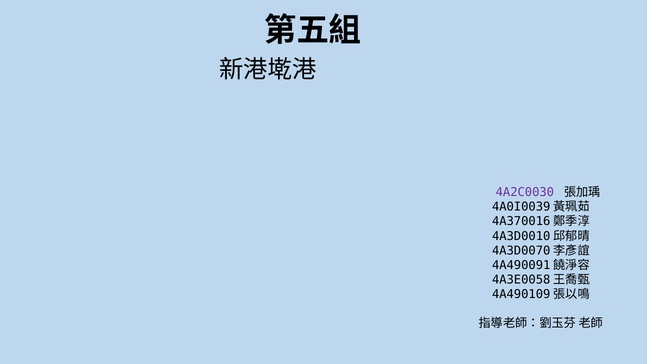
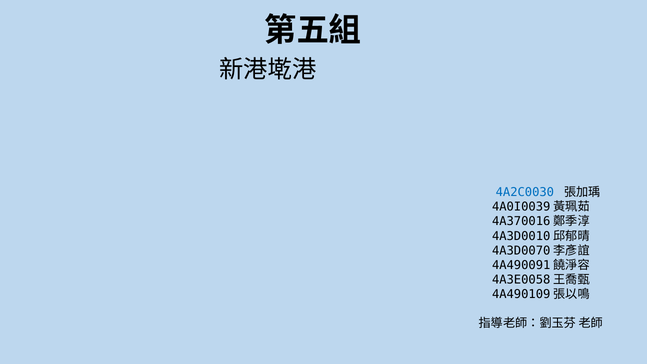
4A2C0030 colour: purple -> blue
